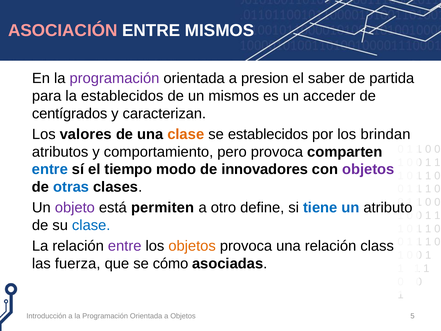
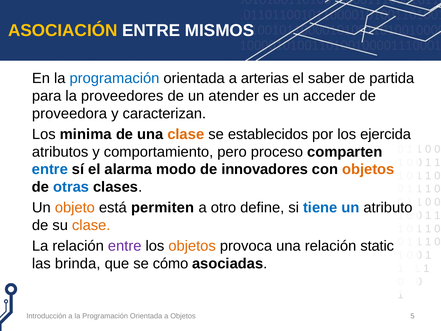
ASOCIACIÓN colour: pink -> yellow
programación at (114, 78) colour: purple -> blue
presion: presion -> arterias
la establecidos: establecidos -> proveedores
un mismos: mismos -> atender
centígrados: centígrados -> proveedora
valores: valores -> minima
brindan: brindan -> ejercida
pero provoca: provoca -> proceso
tiempo: tiempo -> alarma
objetos at (368, 169) colour: purple -> orange
objeto colour: purple -> orange
clase at (91, 225) colour: blue -> orange
class: class -> static
fuerza: fuerza -> brinda
